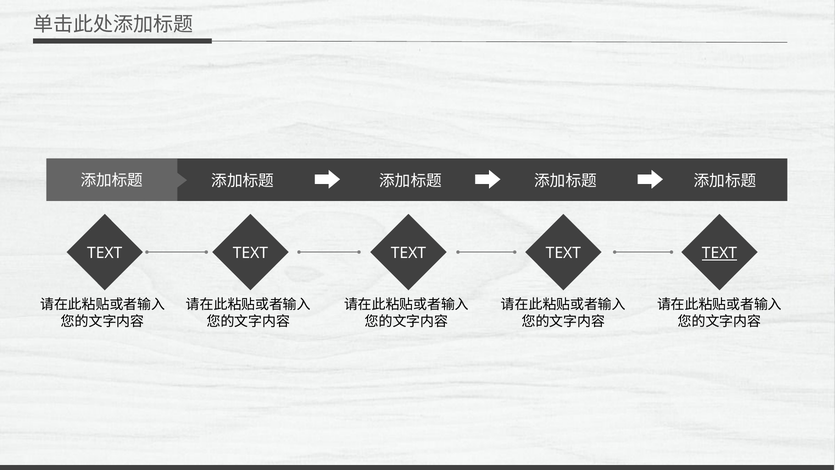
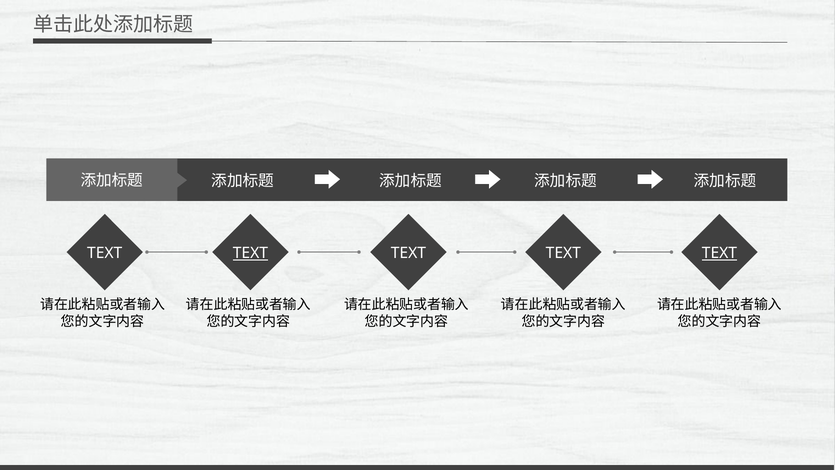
TEXT at (250, 253) underline: none -> present
